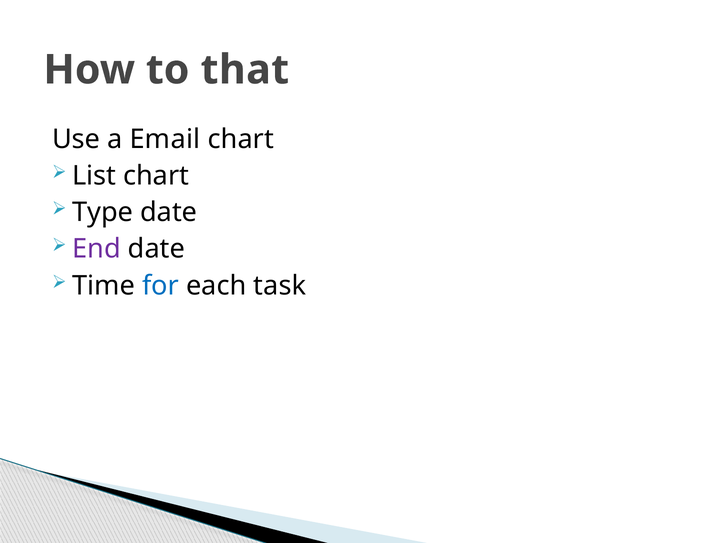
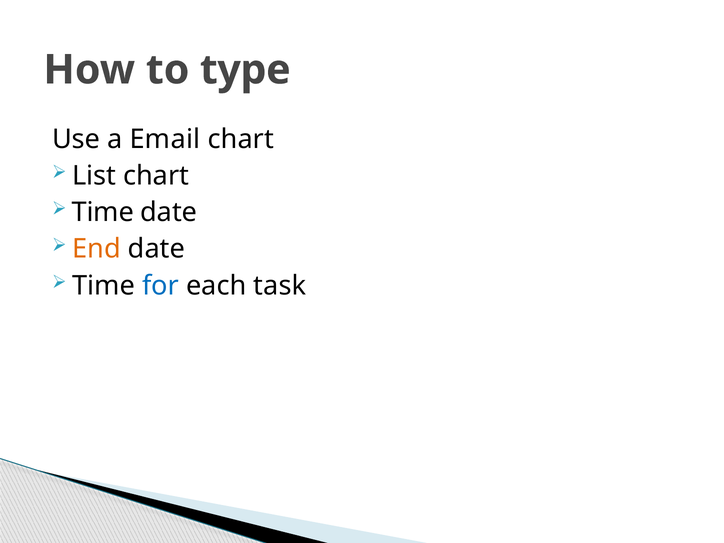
that: that -> type
Type at (103, 212): Type -> Time
End colour: purple -> orange
